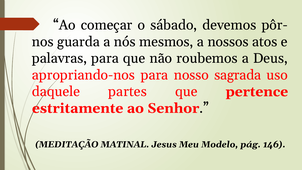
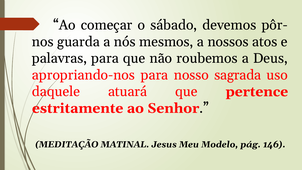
partes: partes -> atuará
